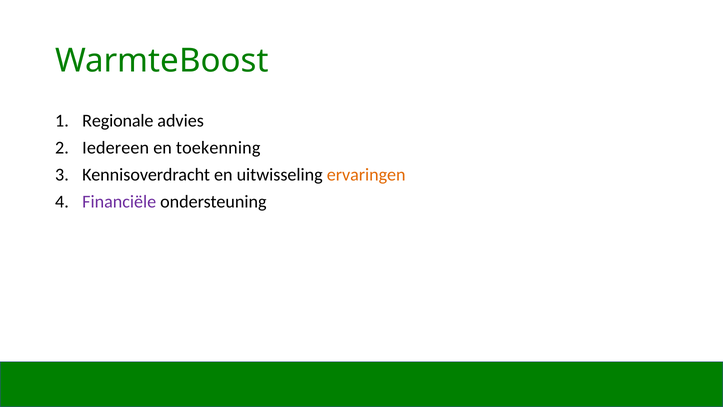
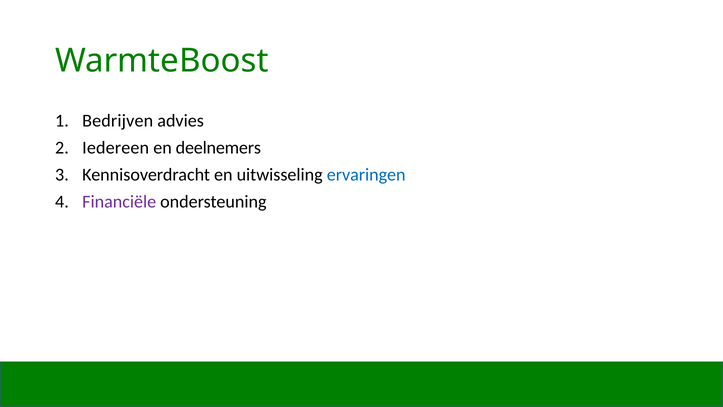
Regionale: Regionale -> Bedrijven
toekenning: toekenning -> deelnemers
ervaringen colour: orange -> blue
